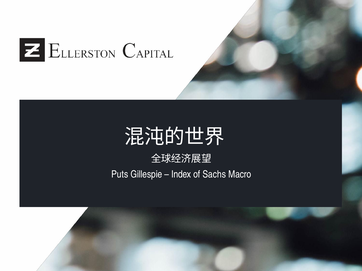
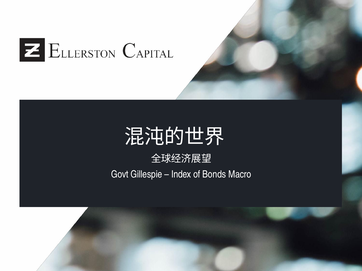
Puts: Puts -> Govt
Sachs: Sachs -> Bonds
